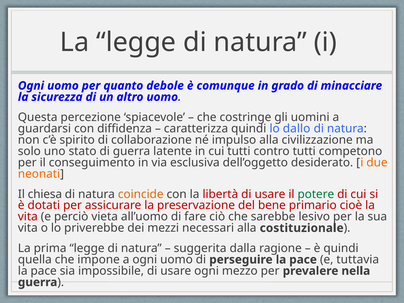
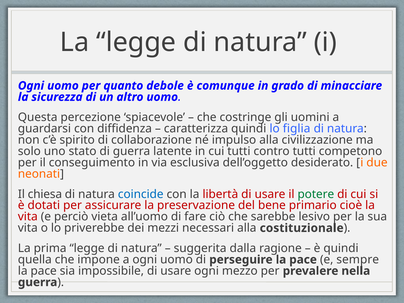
dallo: dallo -> figlia
coincide colour: orange -> blue
tuttavia: tuttavia -> sempre
